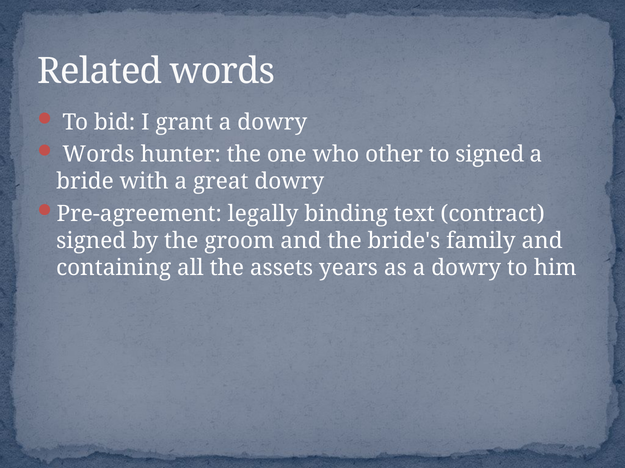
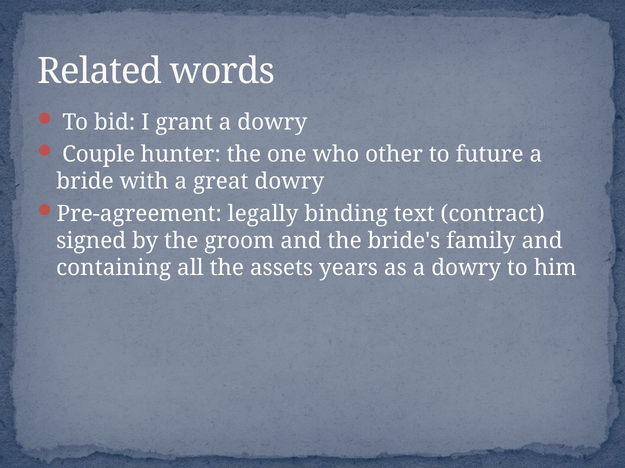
Words at (98, 155): Words -> Couple
to signed: signed -> future
